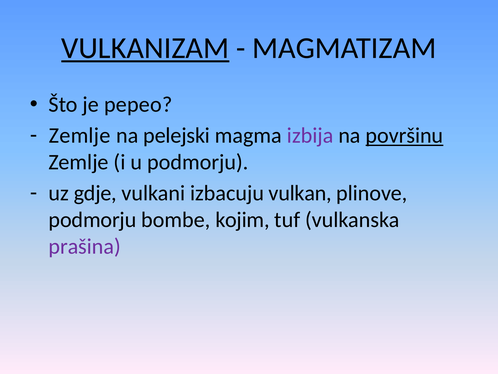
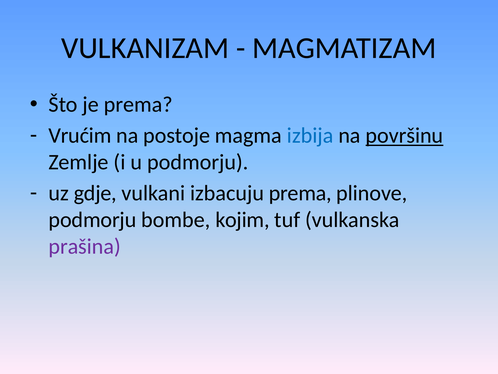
VULKANIZAM underline: present -> none
je pepeo: pepeo -> prema
Zemlje at (80, 135): Zemlje -> Vrućim
pelejski: pelejski -> postoje
izbija colour: purple -> blue
izbacuju vulkan: vulkan -> prema
